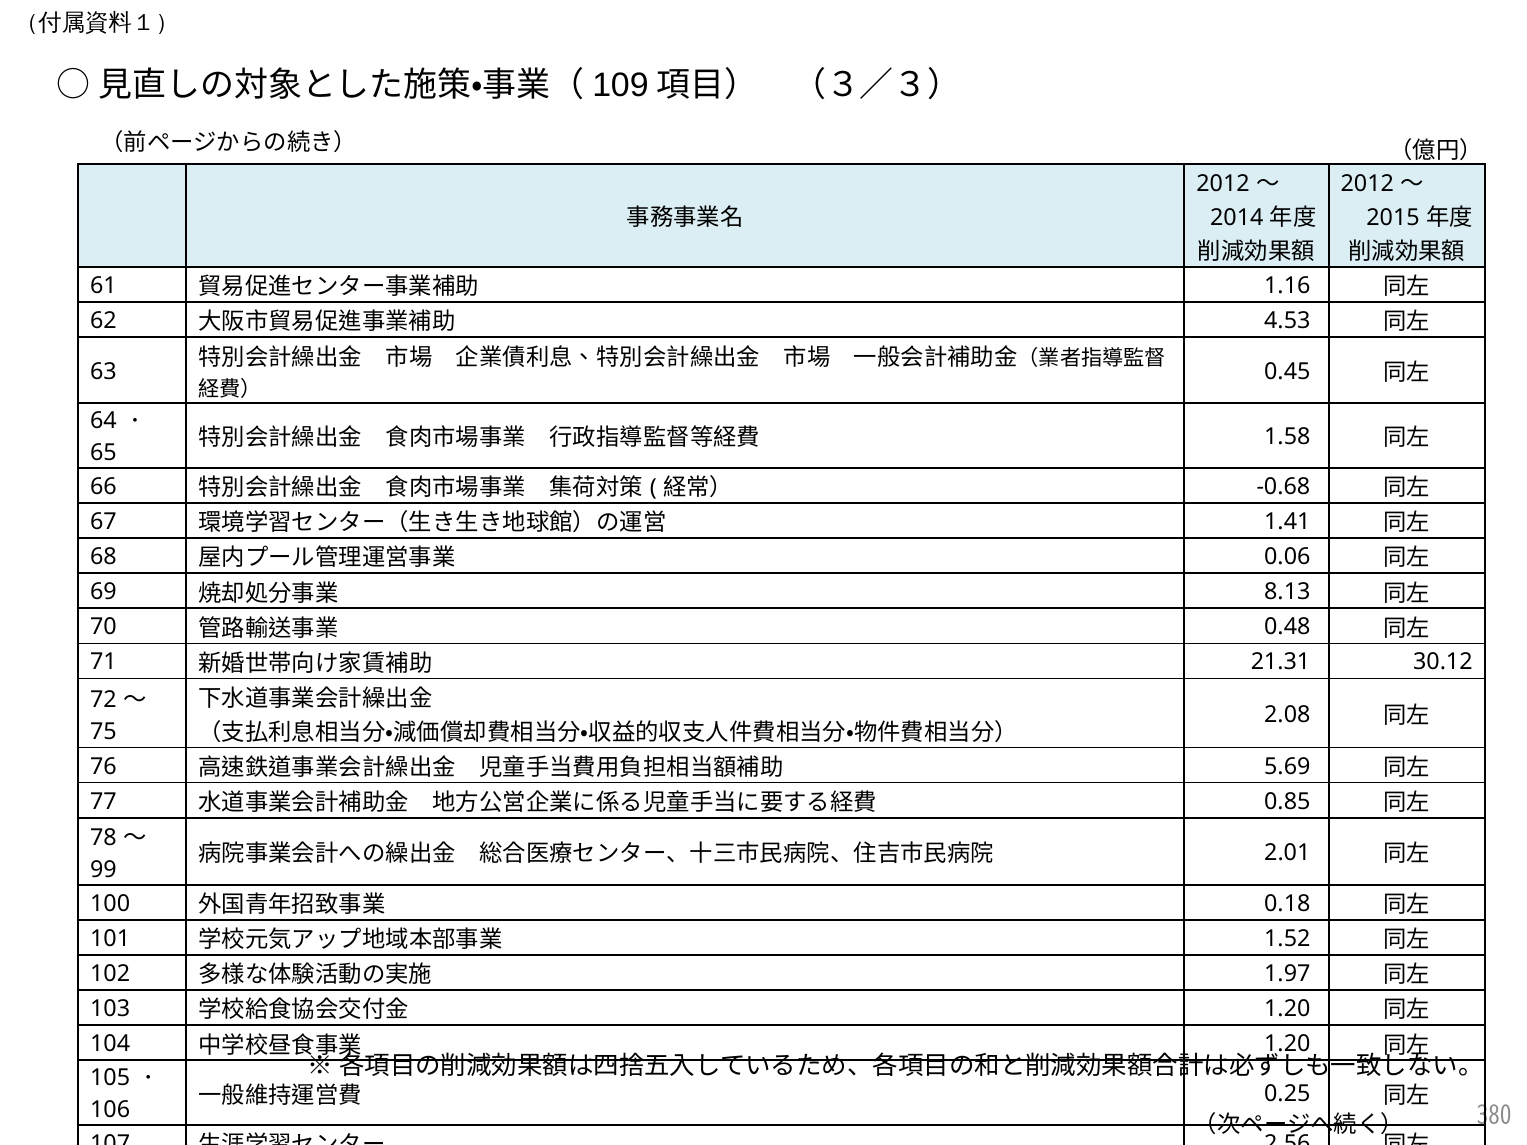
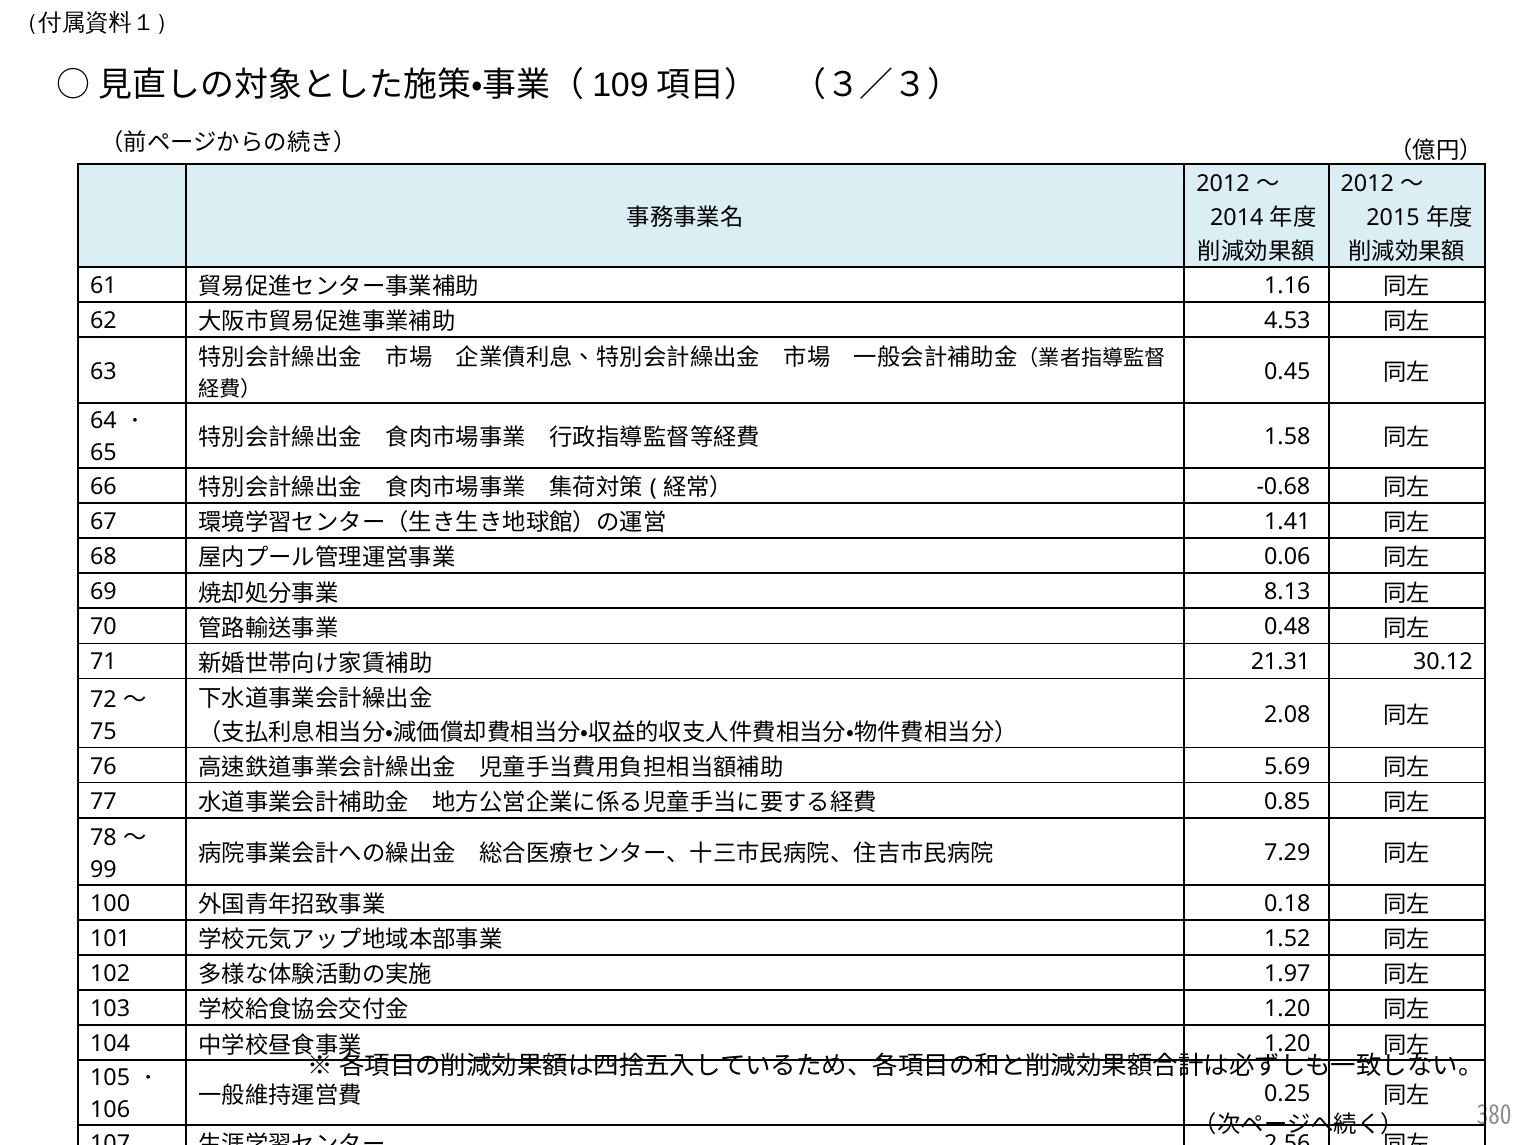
2.01: 2.01 -> 7.29
